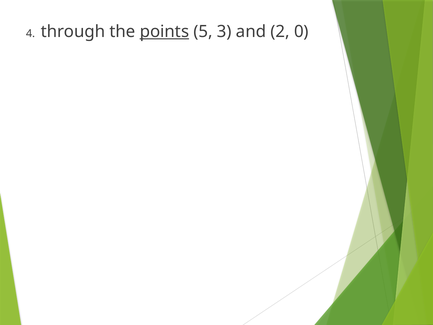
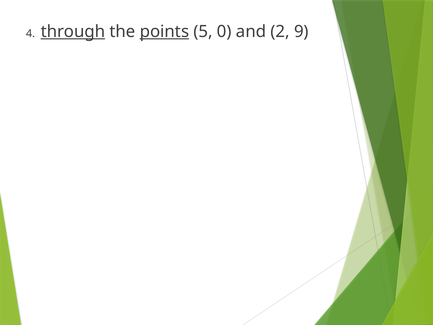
through underline: none -> present
3: 3 -> 0
0: 0 -> 9
